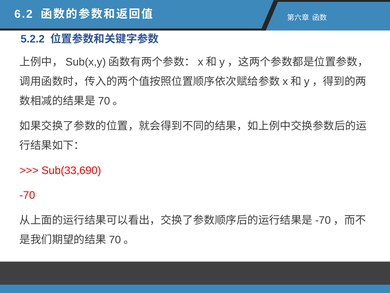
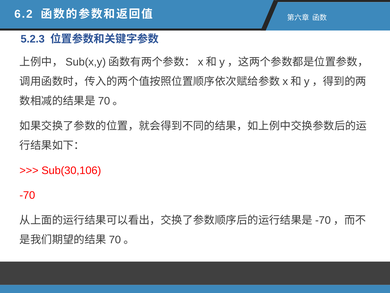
5.2.2: 5.2.2 -> 5.2.3
Sub(33,690: Sub(33,690 -> Sub(30,106
